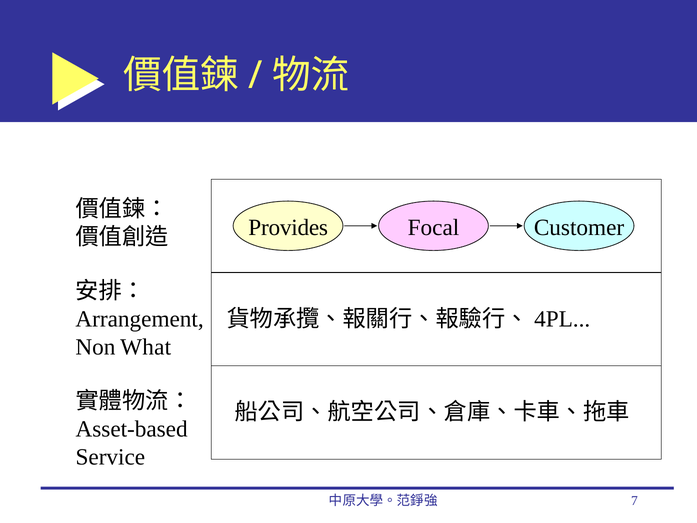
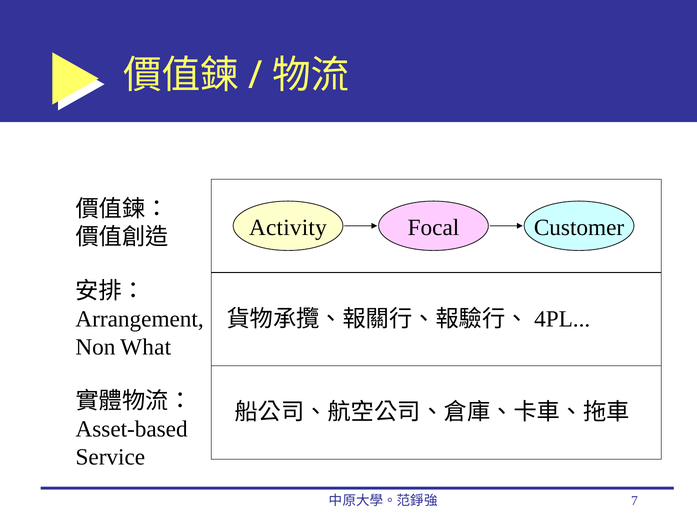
Provides: Provides -> Activity
